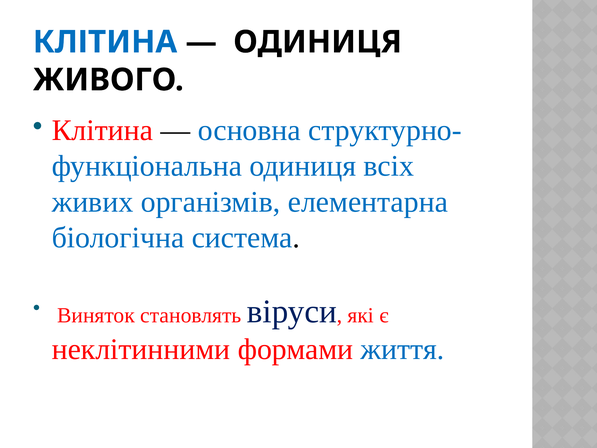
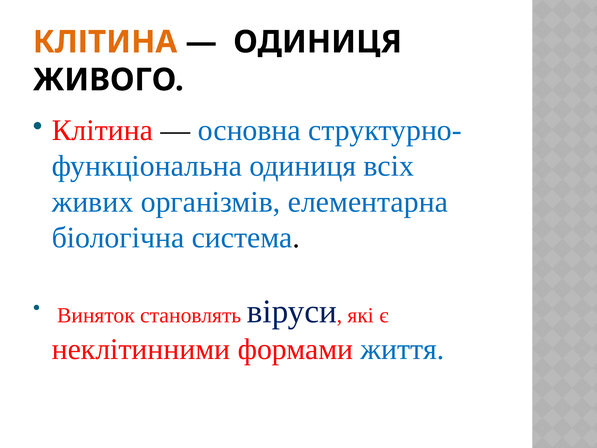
КЛІТИНА at (105, 42) colour: blue -> orange
